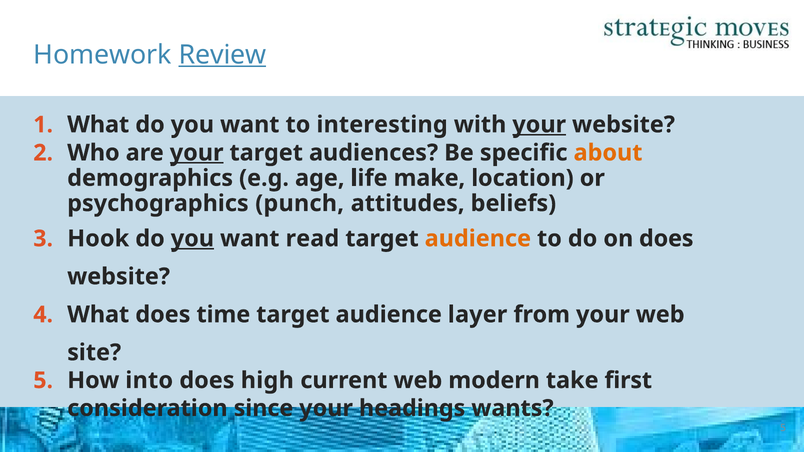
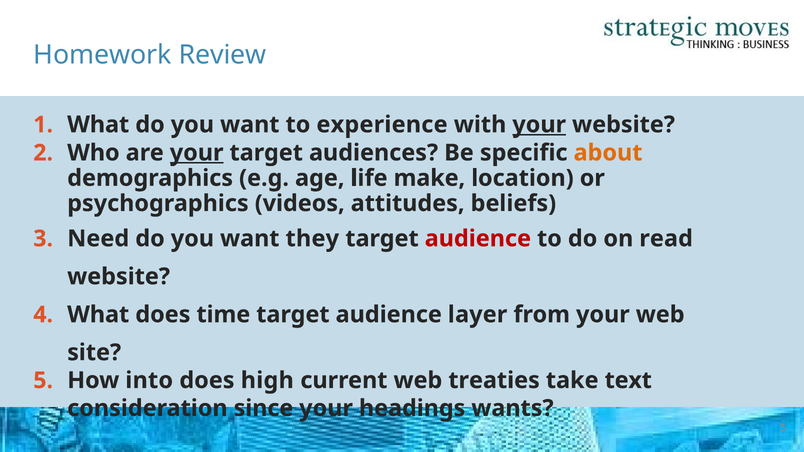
Review underline: present -> none
interesting: interesting -> experience
punch: punch -> videos
Hook: Hook -> Need
you at (192, 239) underline: present -> none
read: read -> they
audience at (478, 239) colour: orange -> red
on does: does -> read
modern: modern -> treaties
first: first -> text
